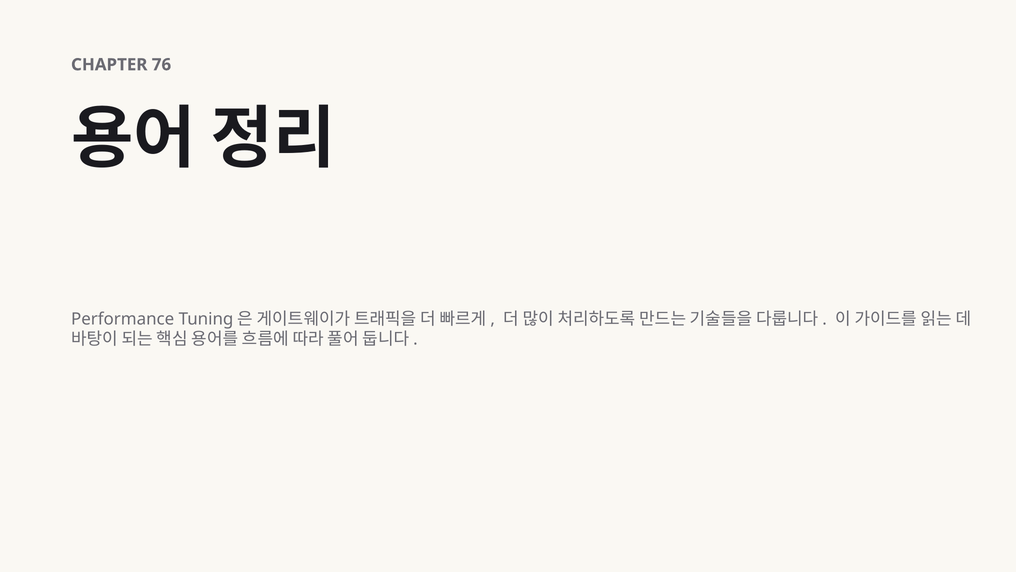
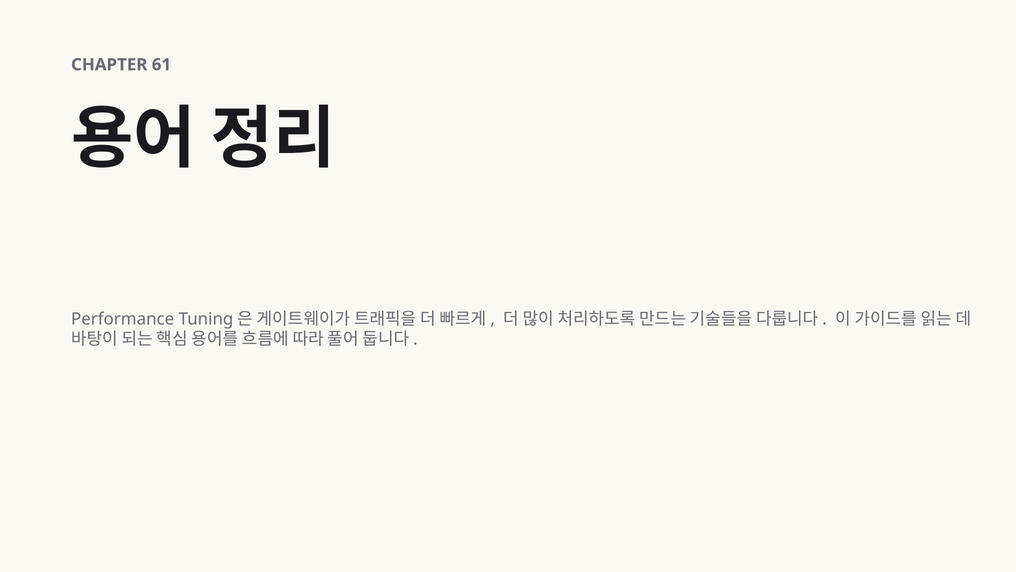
76: 76 -> 61
